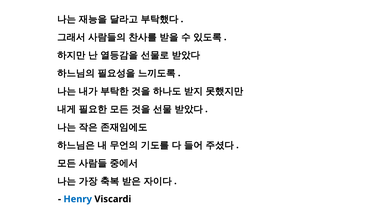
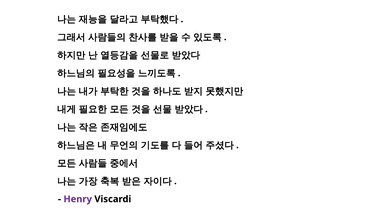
Henry colour: blue -> purple
